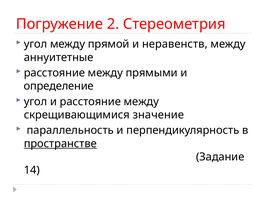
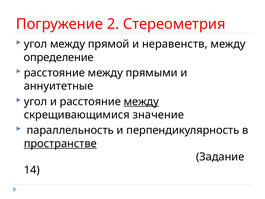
аннуитетные: аннуитетные -> определение
определение: определение -> аннуитетные
между at (141, 101) underline: none -> present
